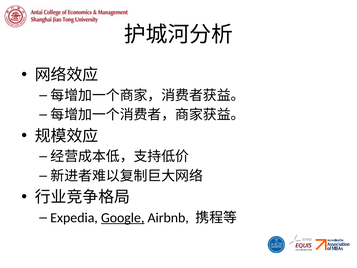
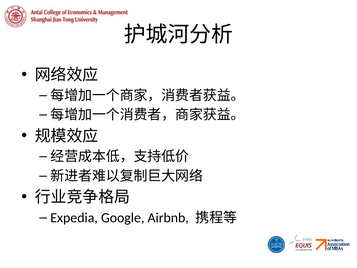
Google underline: present -> none
